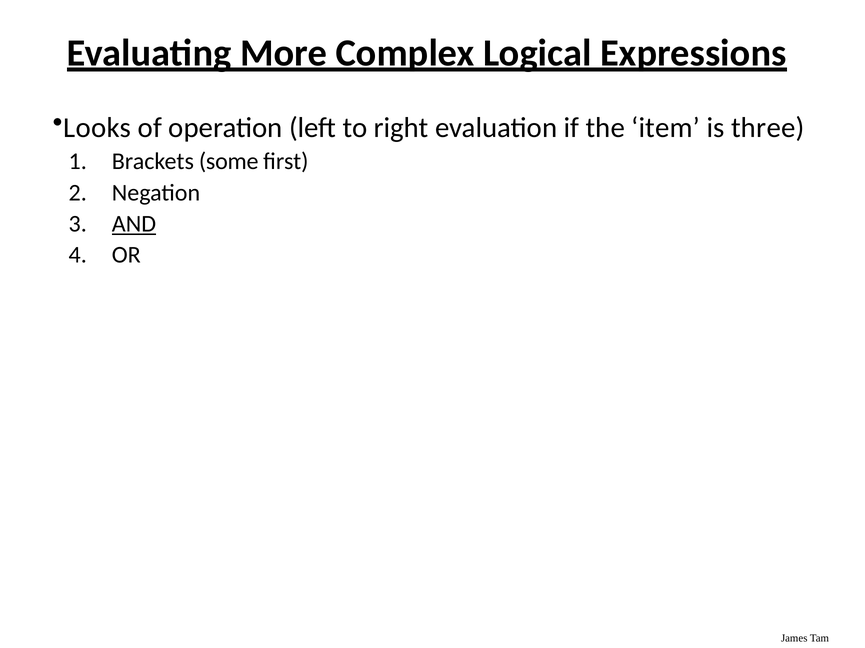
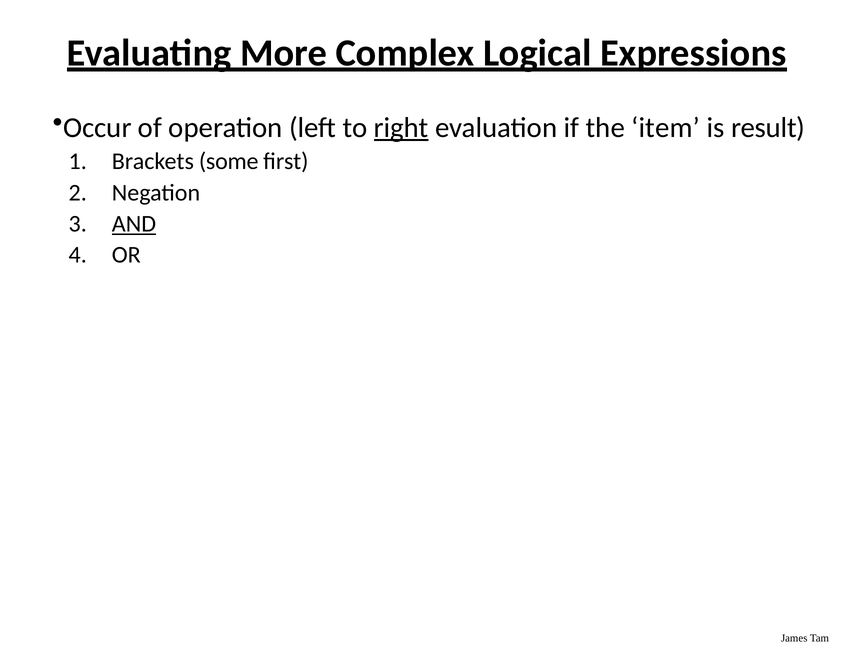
Looks: Looks -> Occur
right underline: none -> present
three: three -> result
